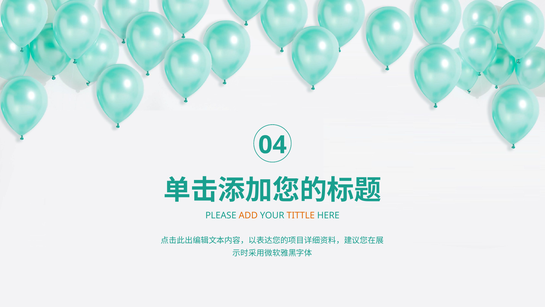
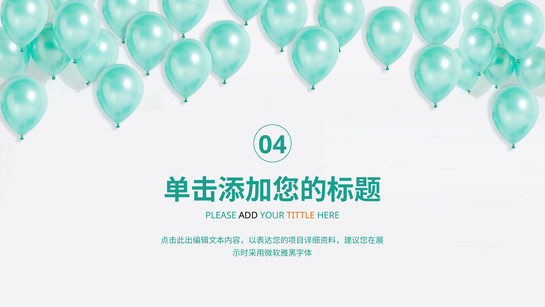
ADD colour: orange -> black
